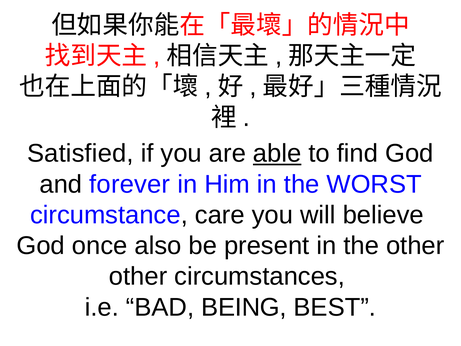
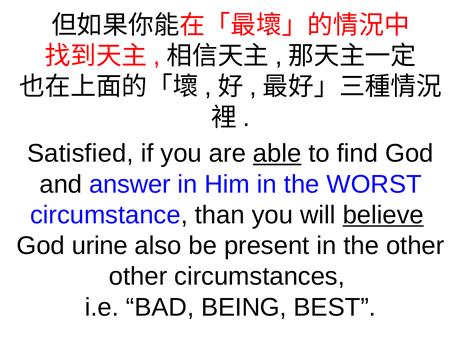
forever: forever -> answer
care: care -> than
believe underline: none -> present
once: once -> urine
